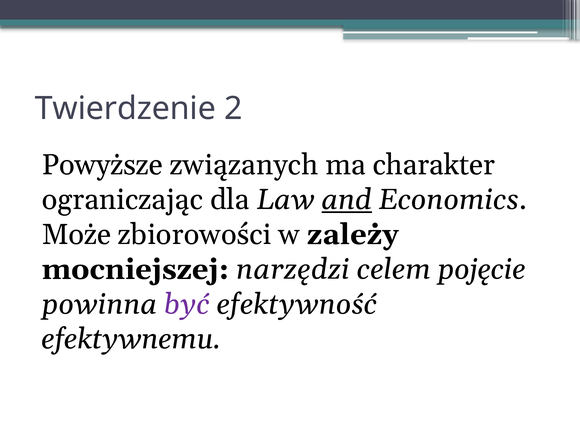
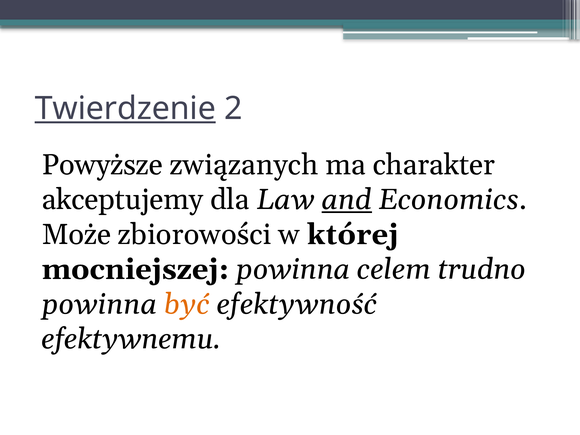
Twierdzenie underline: none -> present
ograniczając: ograniczając -> akceptujemy
zależy: zależy -> której
mocniejszej narzędzi: narzędzi -> powinna
pojęcie: pojęcie -> trudno
być colour: purple -> orange
